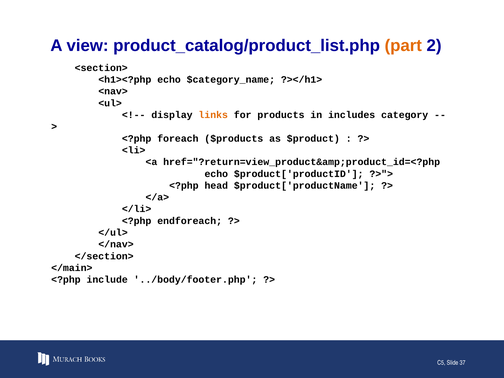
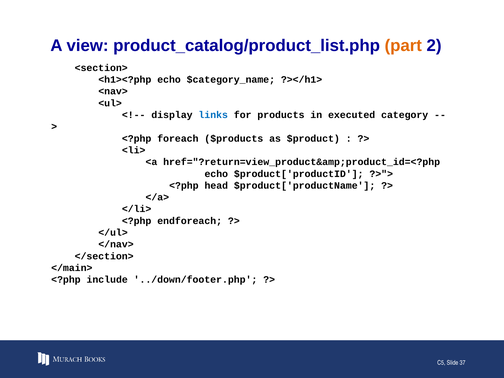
links colour: orange -> blue
includes: includes -> executed
../body/footer.php: ../body/footer.php -> ../down/footer.php
